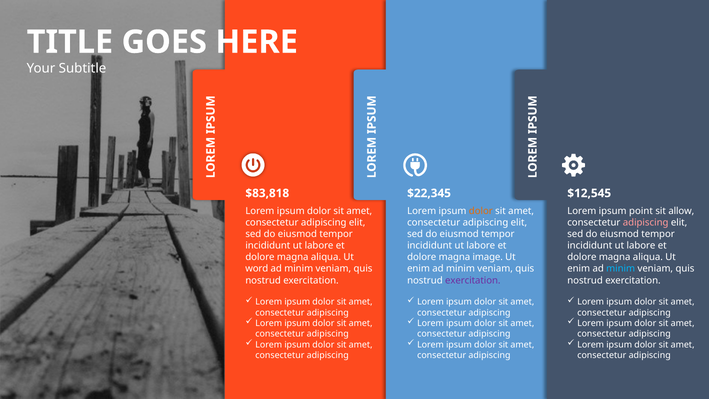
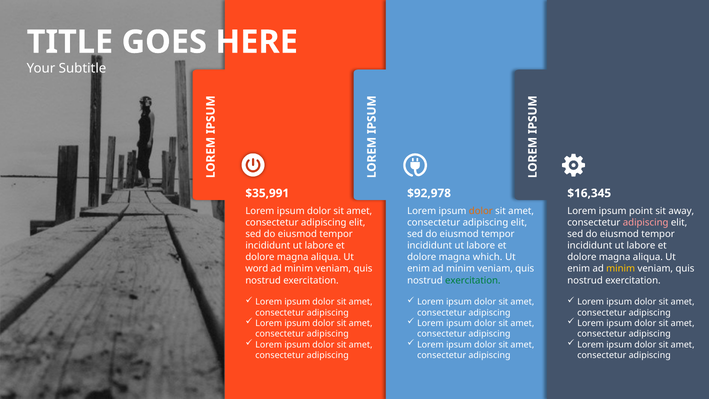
$83,818: $83,818 -> $35,991
$22,345: $22,345 -> $92,978
$12,545: $12,545 -> $16,345
allow: allow -> away
image: image -> which
minim at (621, 269) colour: light blue -> yellow
exercitation at (473, 280) colour: purple -> green
